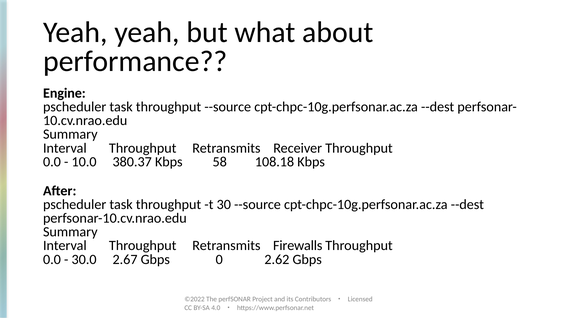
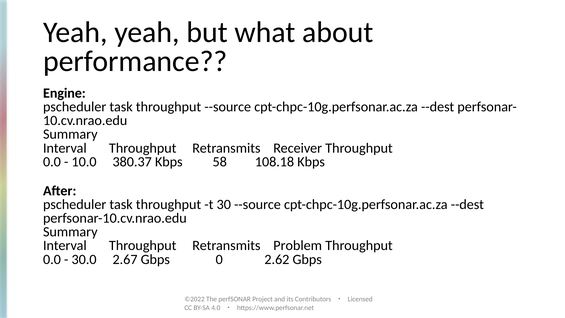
Firewalls: Firewalls -> Problem
